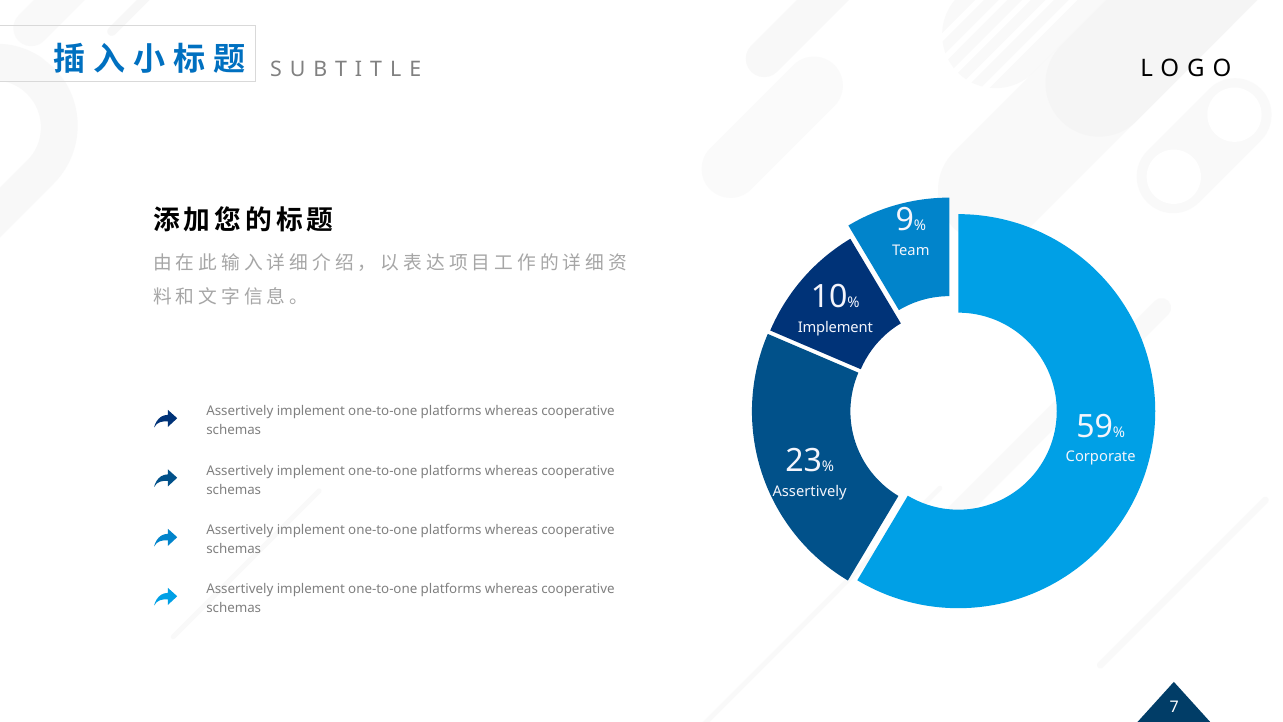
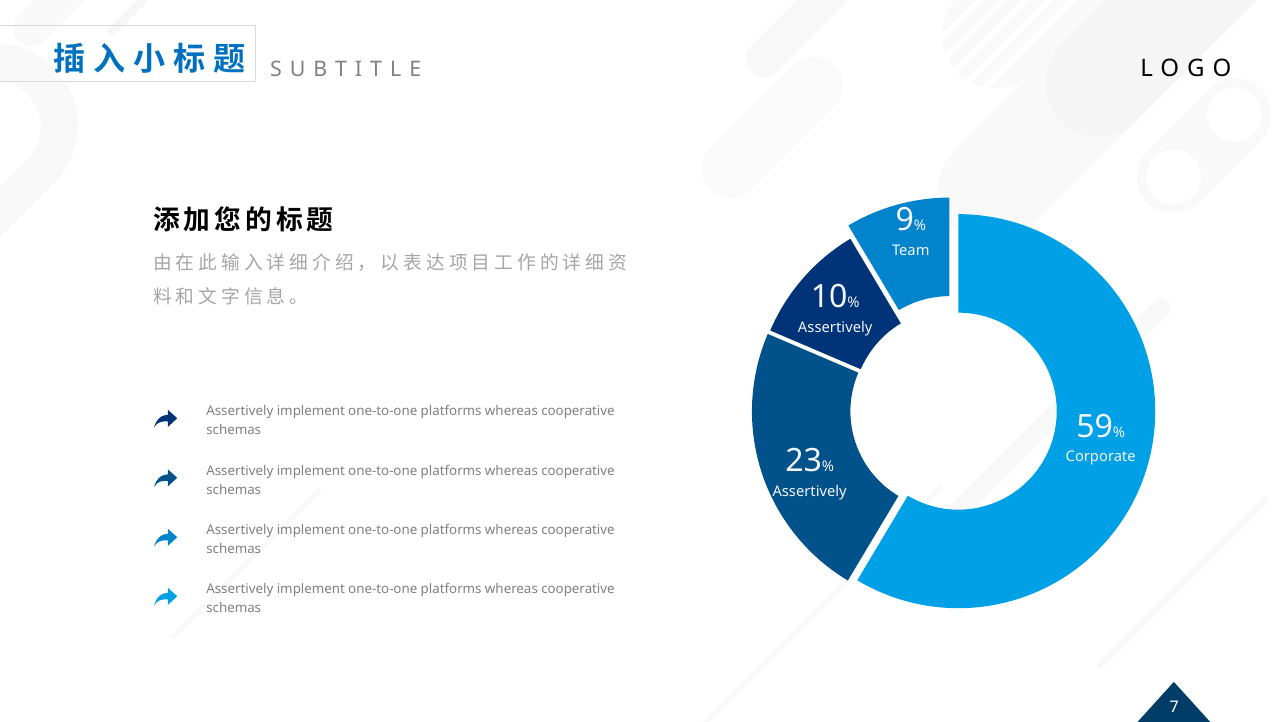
Implement at (835, 327): Implement -> Assertively
